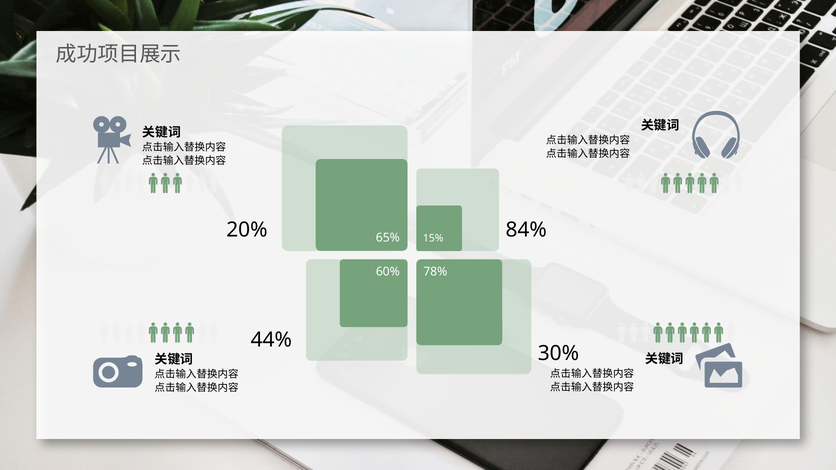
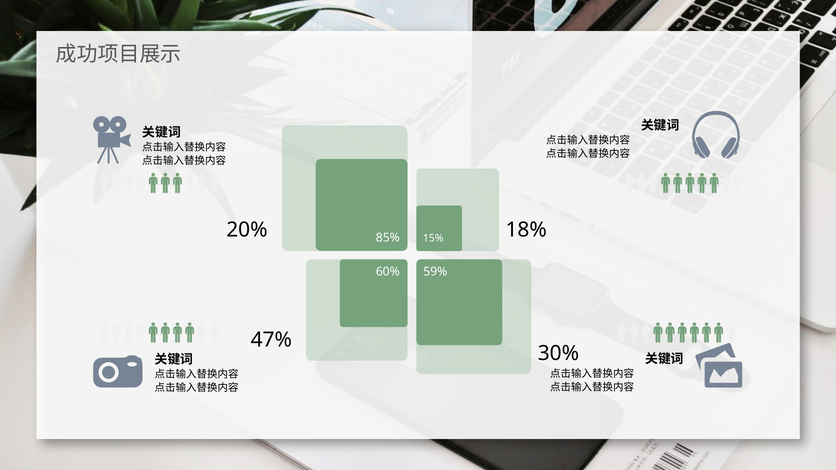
84%: 84% -> 18%
65%: 65% -> 85%
78%: 78% -> 59%
44%: 44% -> 47%
